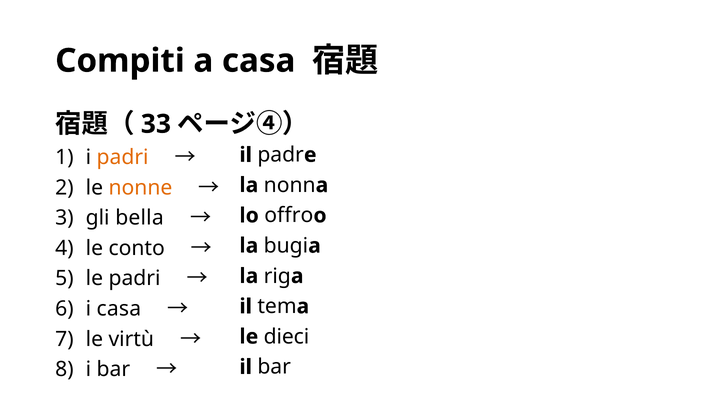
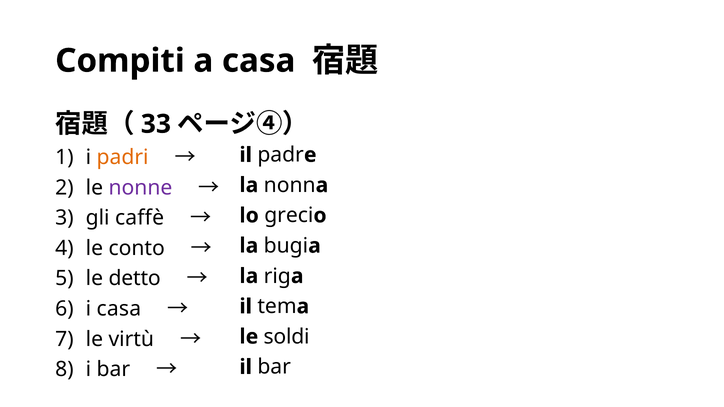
nonne colour: orange -> purple
bella: bella -> caffè
offro: offro -> greci
le padri: padri -> detto
dieci: dieci -> soldi
